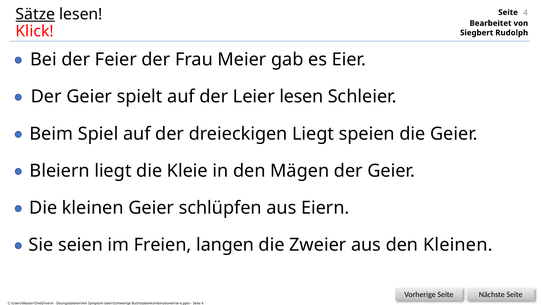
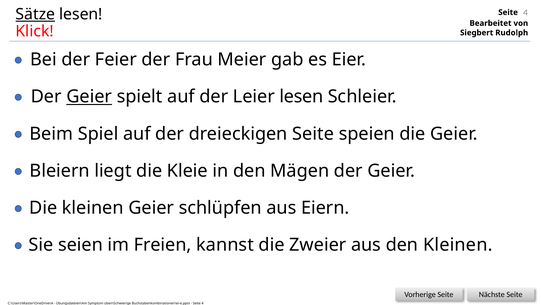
Geier at (89, 97) underline: none -> present
dreieckigen Liegt: Liegt -> Seite
langen: langen -> kannst
